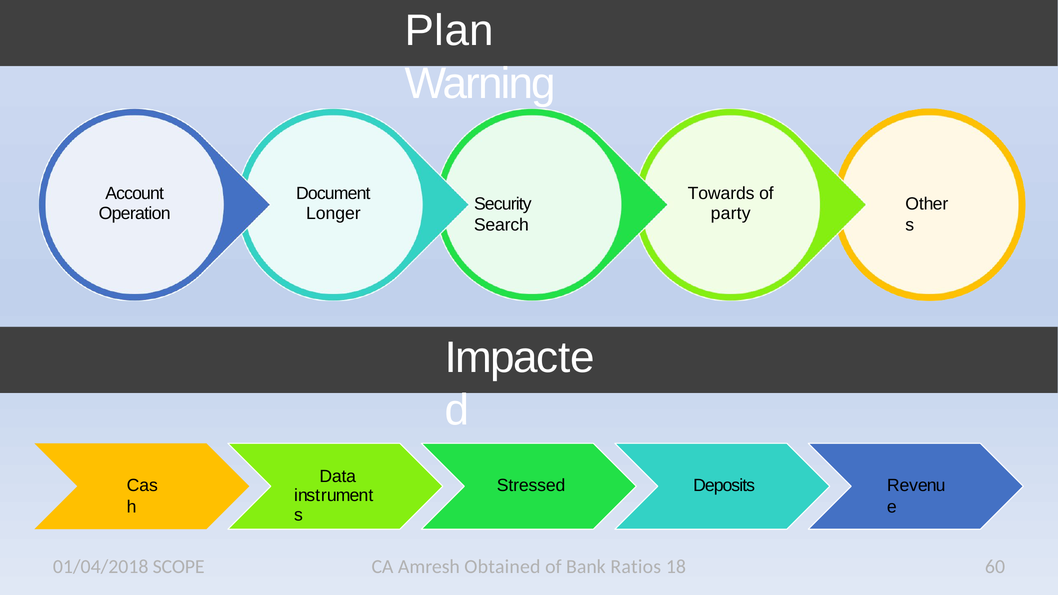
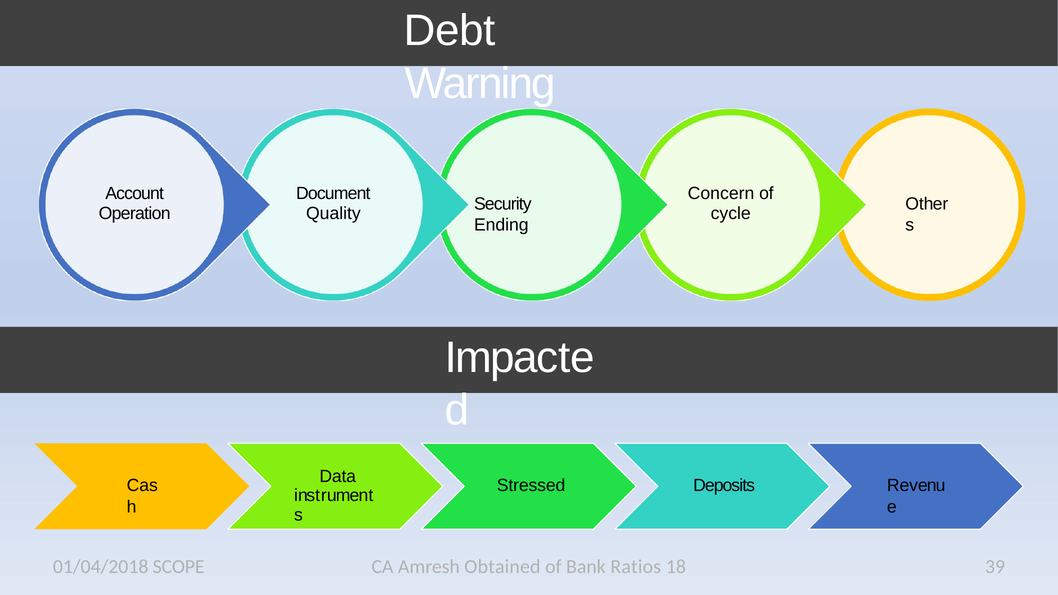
Plan: Plan -> Debt
Towards: Towards -> Concern
Longer: Longer -> Quality
party: party -> cycle
Search: Search -> Ending
60: 60 -> 39
